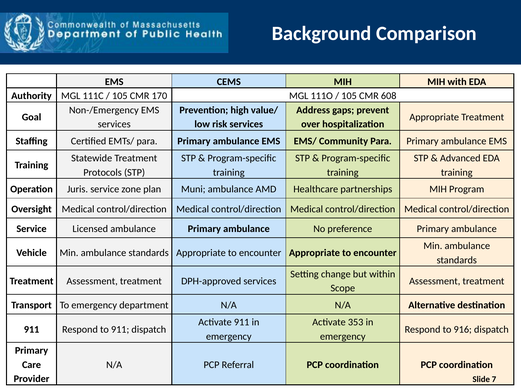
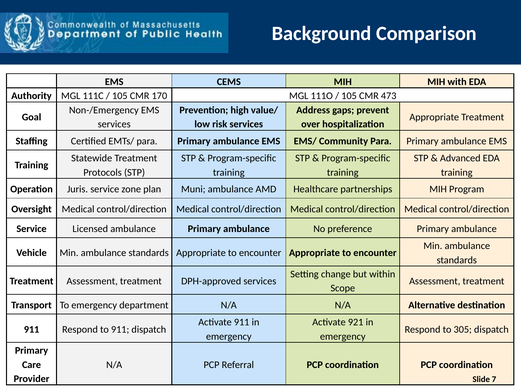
608: 608 -> 473
353: 353 -> 921
916: 916 -> 305
